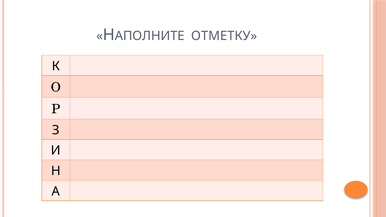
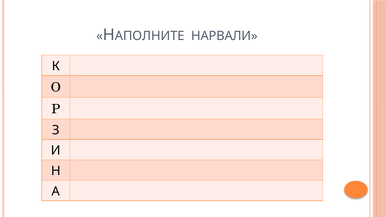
ОТМЕТКУ: ОТМЕТКУ -> НАРВАЛИ
